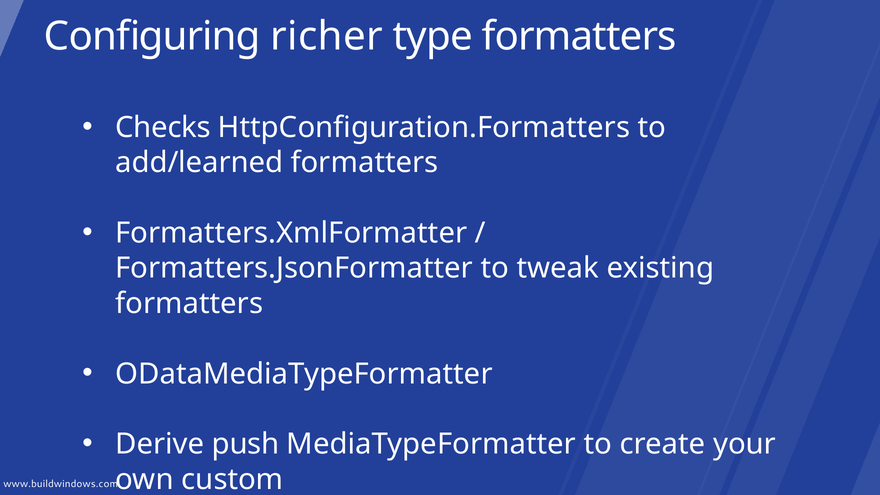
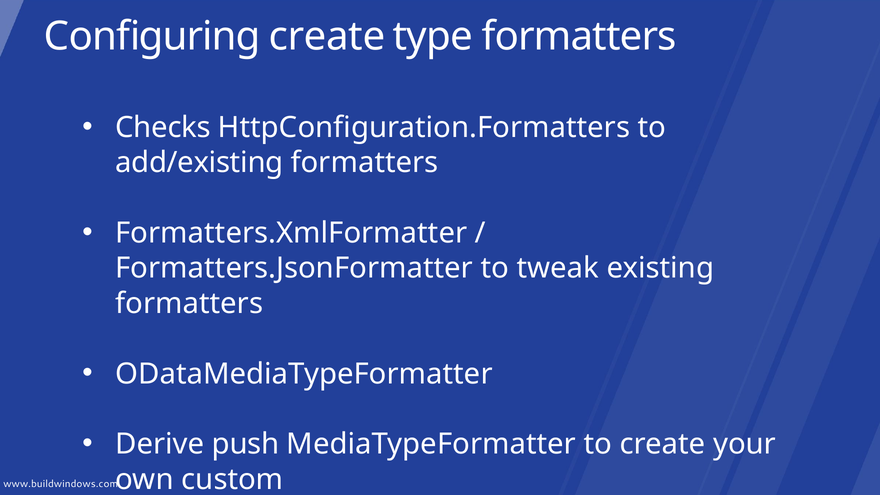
Configuring richer: richer -> create
add/learned: add/learned -> add/existing
